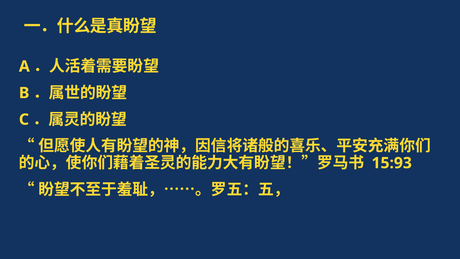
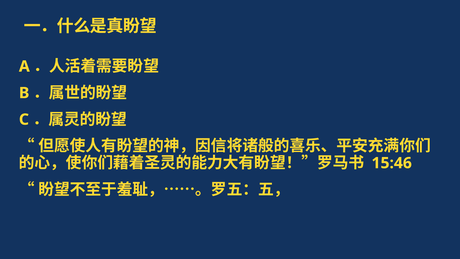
15:93: 15:93 -> 15:46
